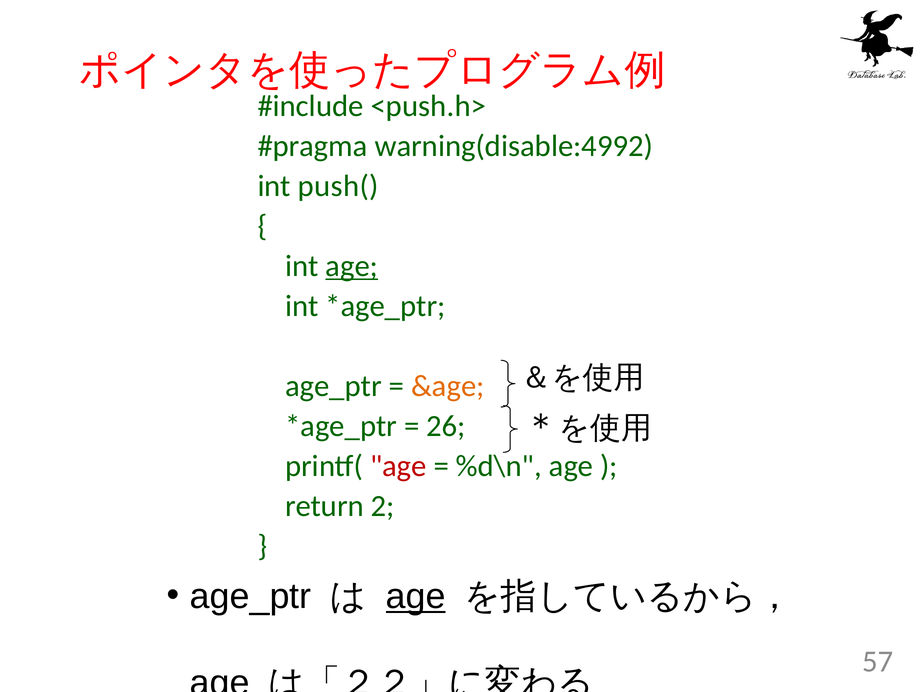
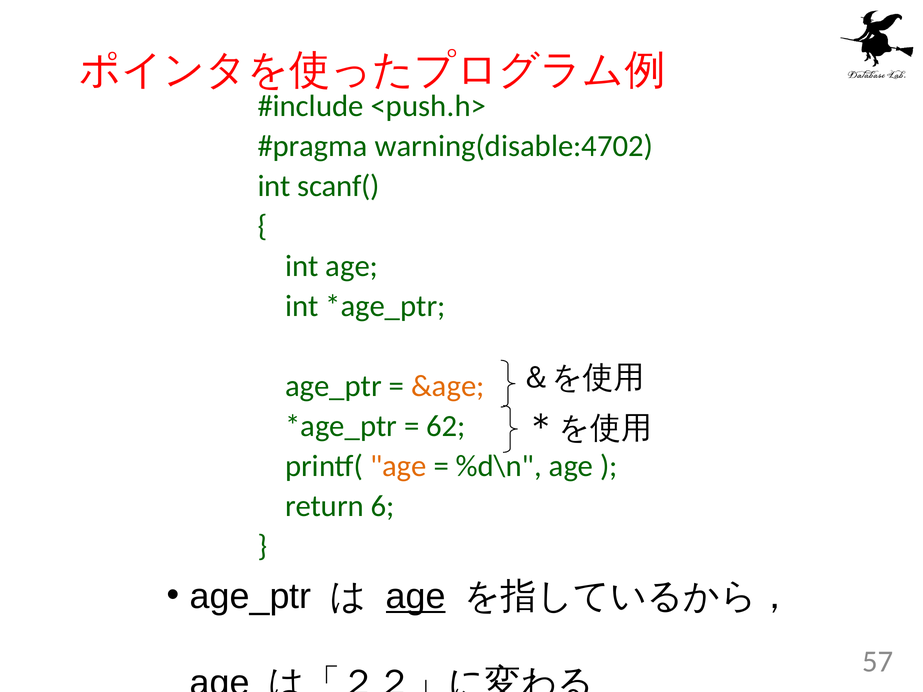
warning(disable:4992: warning(disable:4992 -> warning(disable:4702
push(: push( -> scanf(
age at (352, 266) underline: present -> none
26: 26 -> 62
age at (398, 466) colour: red -> orange
2: 2 -> 6
